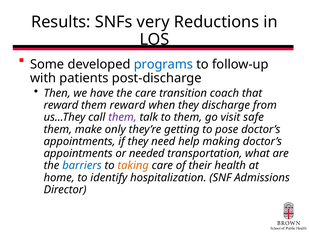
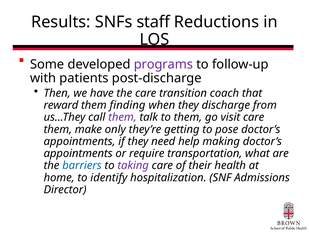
very: very -> staff
programs colour: blue -> purple
them reward: reward -> finding
visit safe: safe -> care
needed: needed -> require
taking colour: orange -> purple
